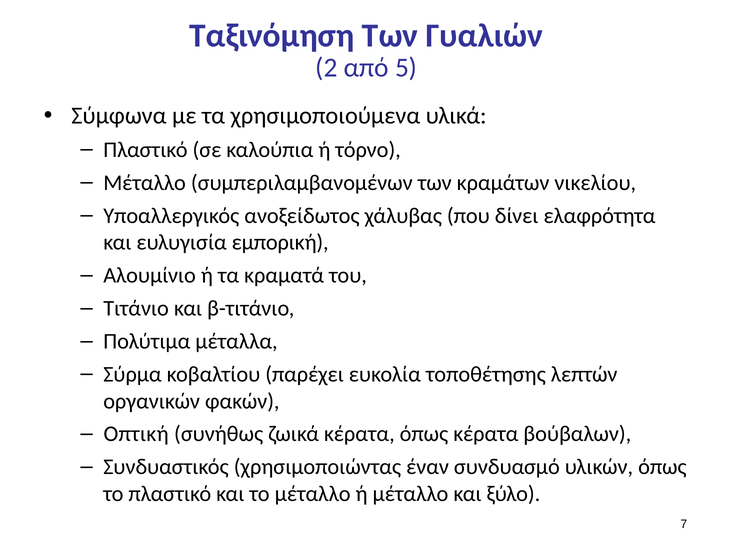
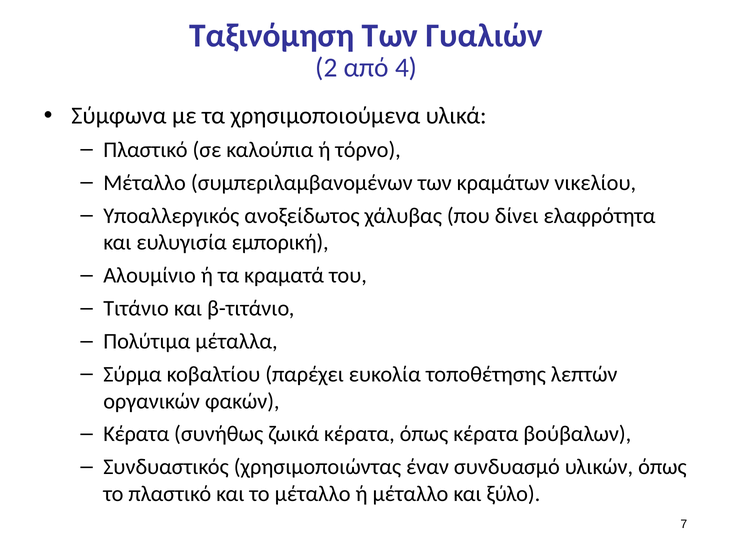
5: 5 -> 4
Οπτική at (136, 433): Οπτική -> Κέρατα
